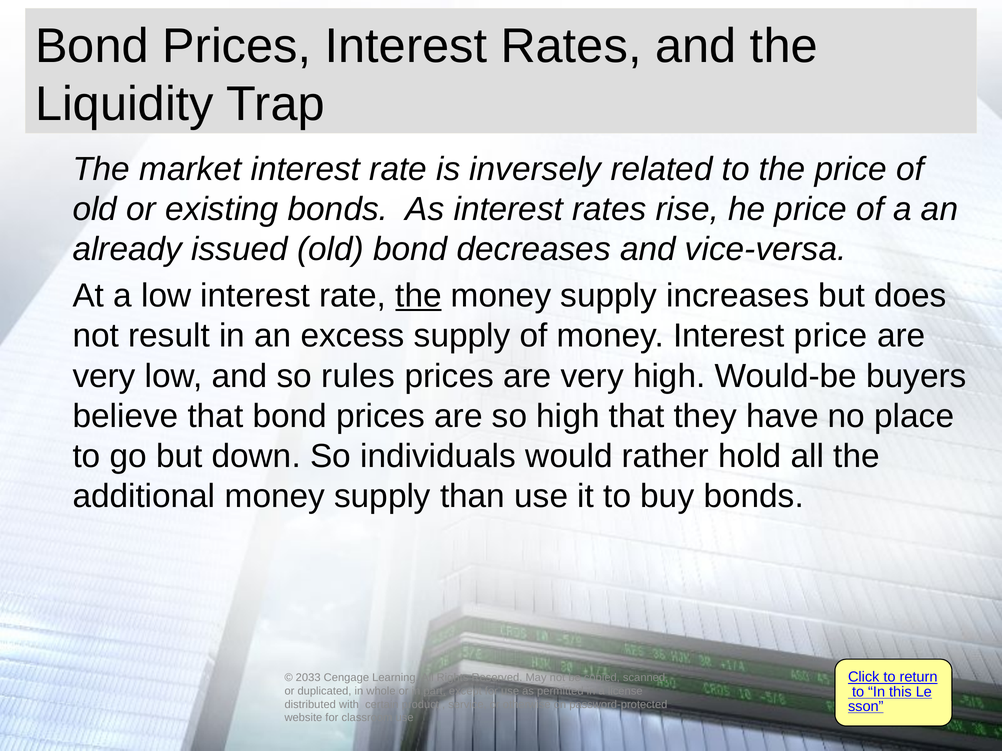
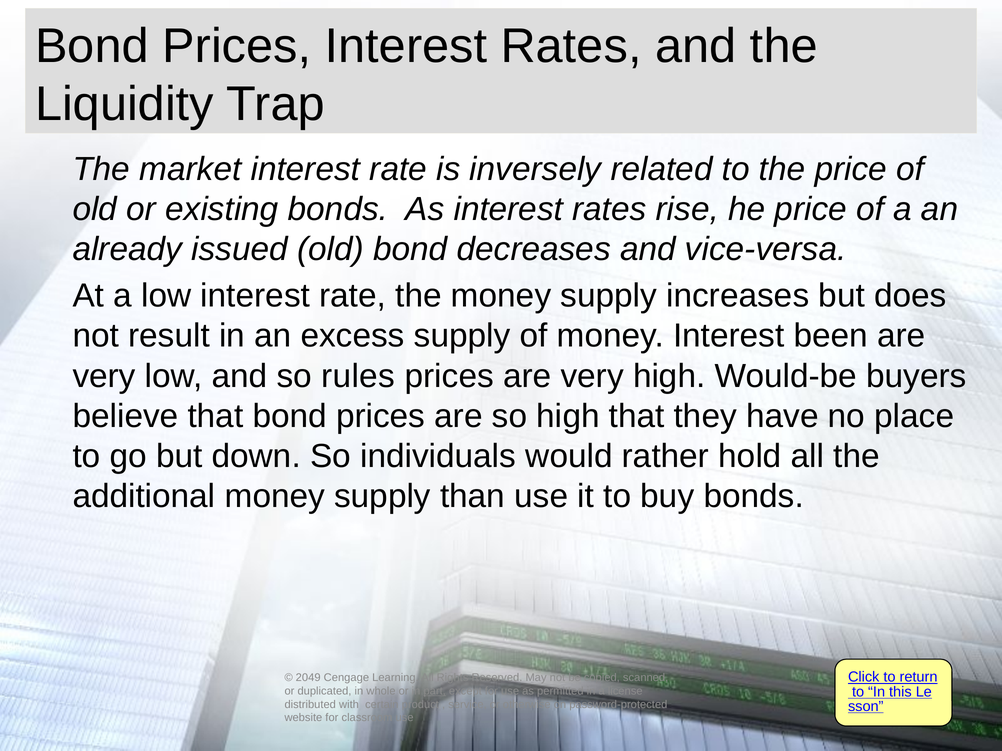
the at (418, 296) underline: present -> none
Interest price: price -> been
2033: 2033 -> 2049
